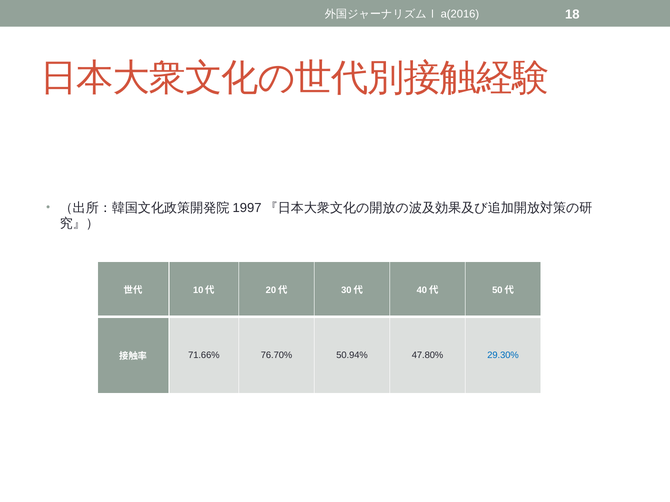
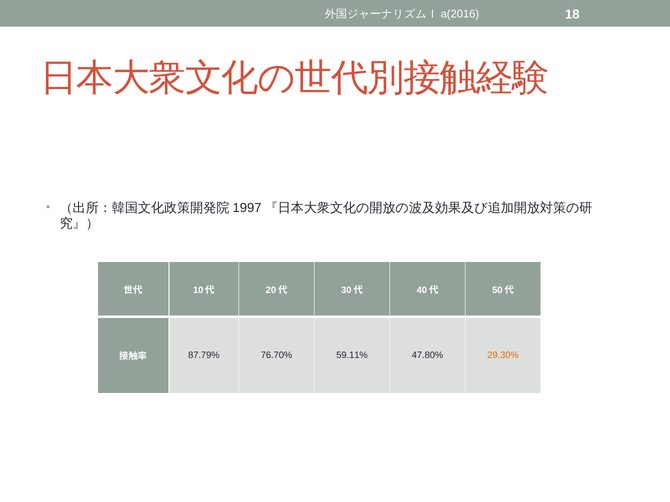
71.66%: 71.66% -> 87.79%
50.94%: 50.94% -> 59.11%
29.30% colour: blue -> orange
